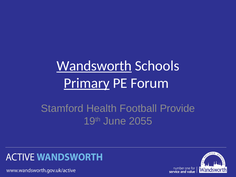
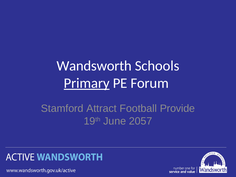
Wandsworth underline: present -> none
Health: Health -> Attract
2055: 2055 -> 2057
